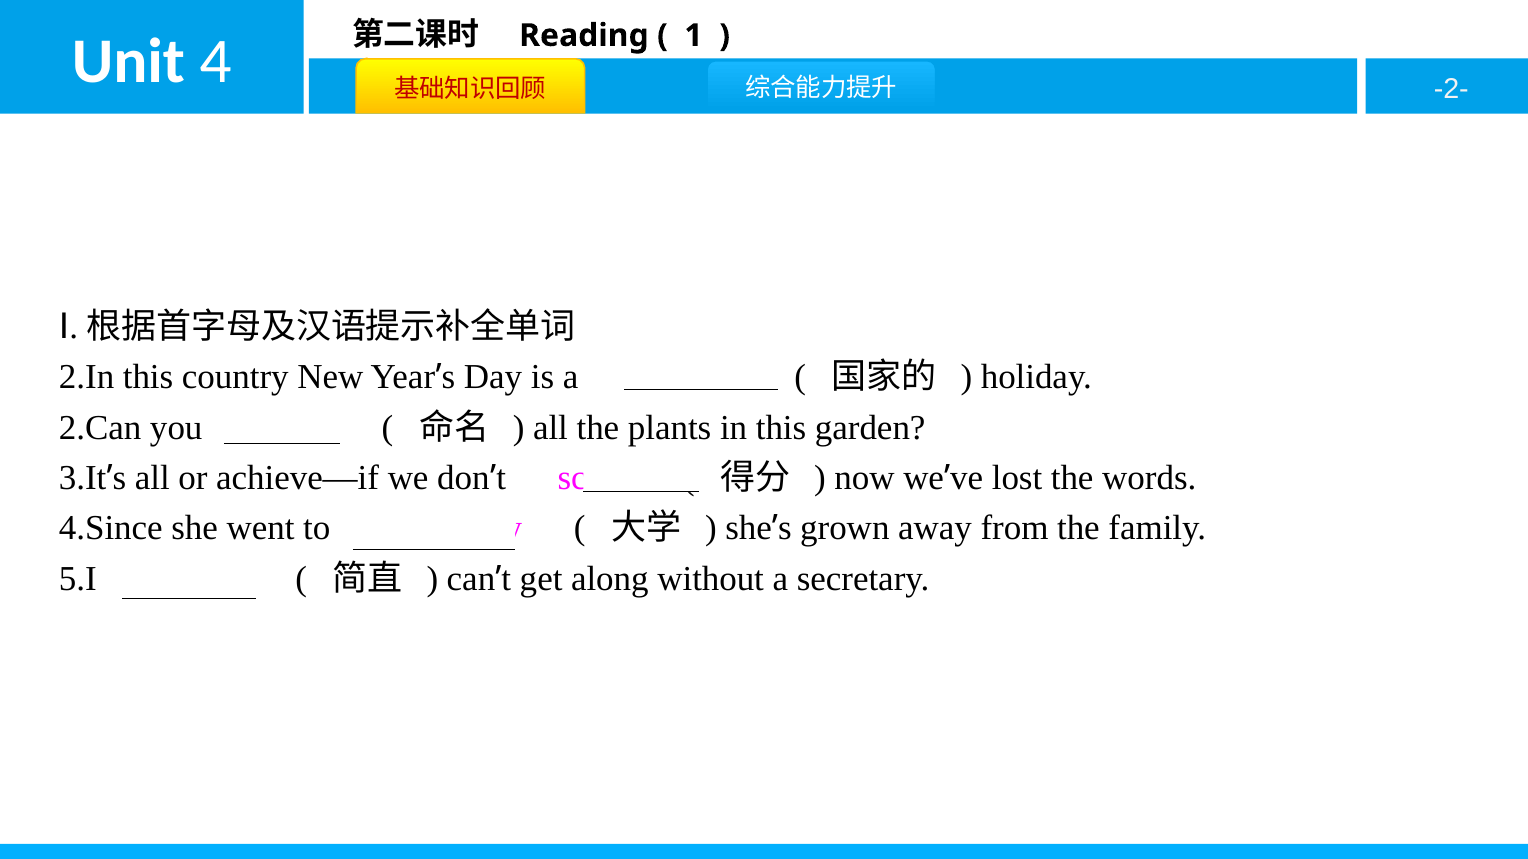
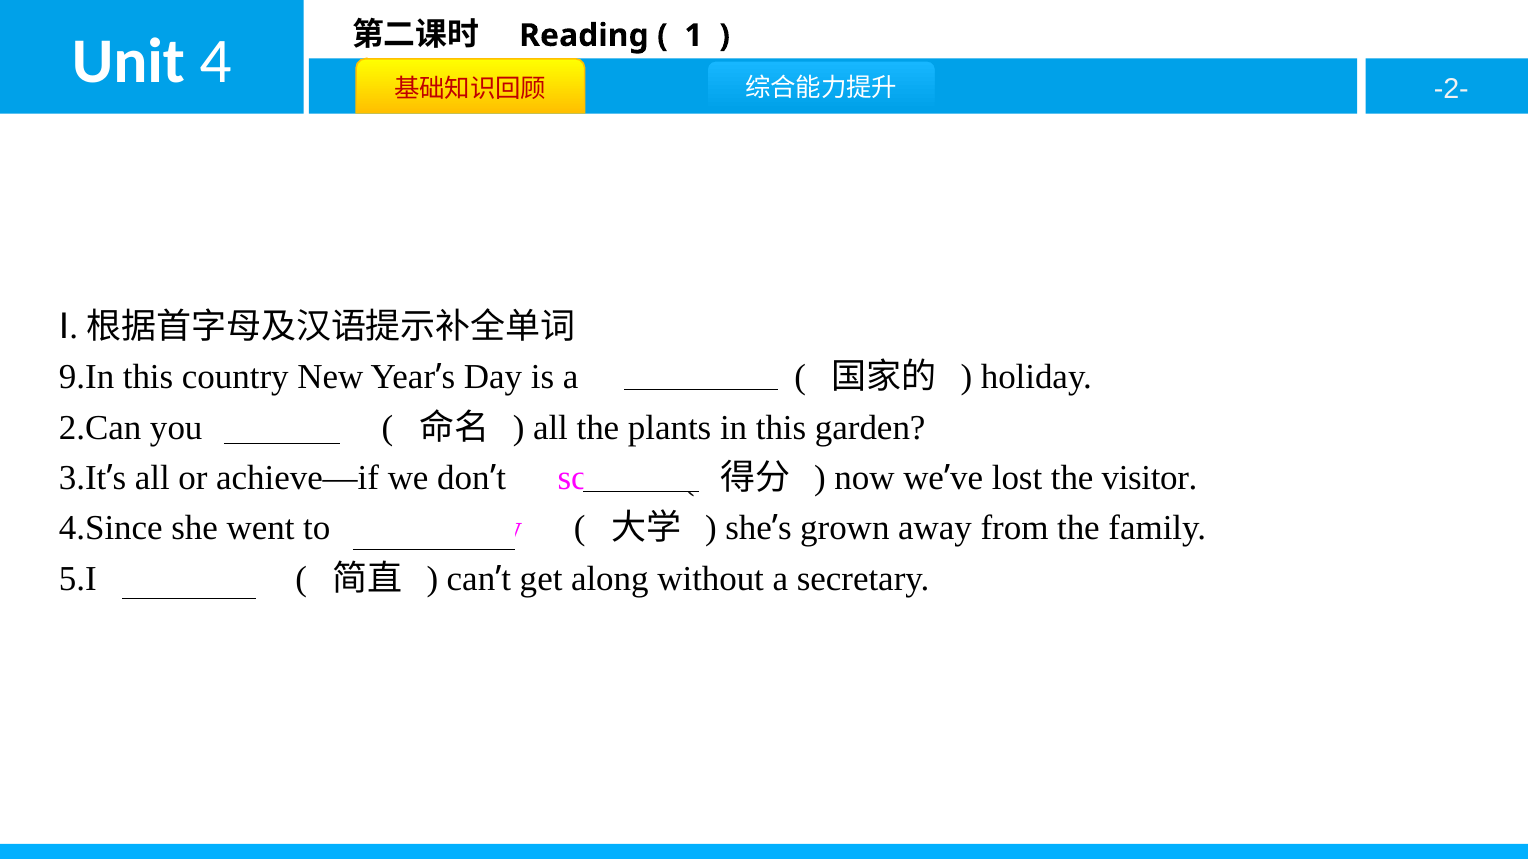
2.In: 2.In -> 9.In
words: words -> visitor
